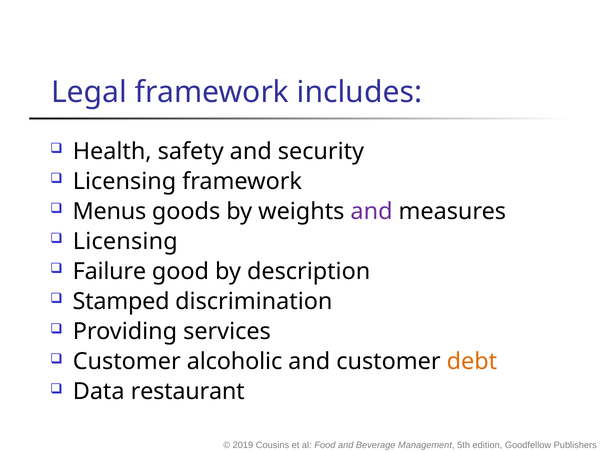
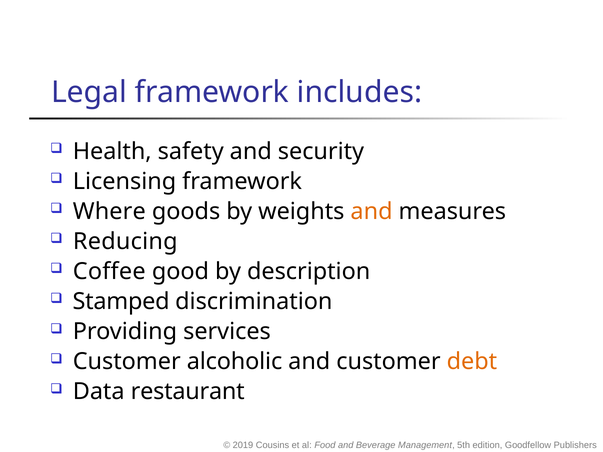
Menus: Menus -> Where
and at (372, 212) colour: purple -> orange
Licensing at (125, 242): Licensing -> Reducing
Failure: Failure -> Coffee
